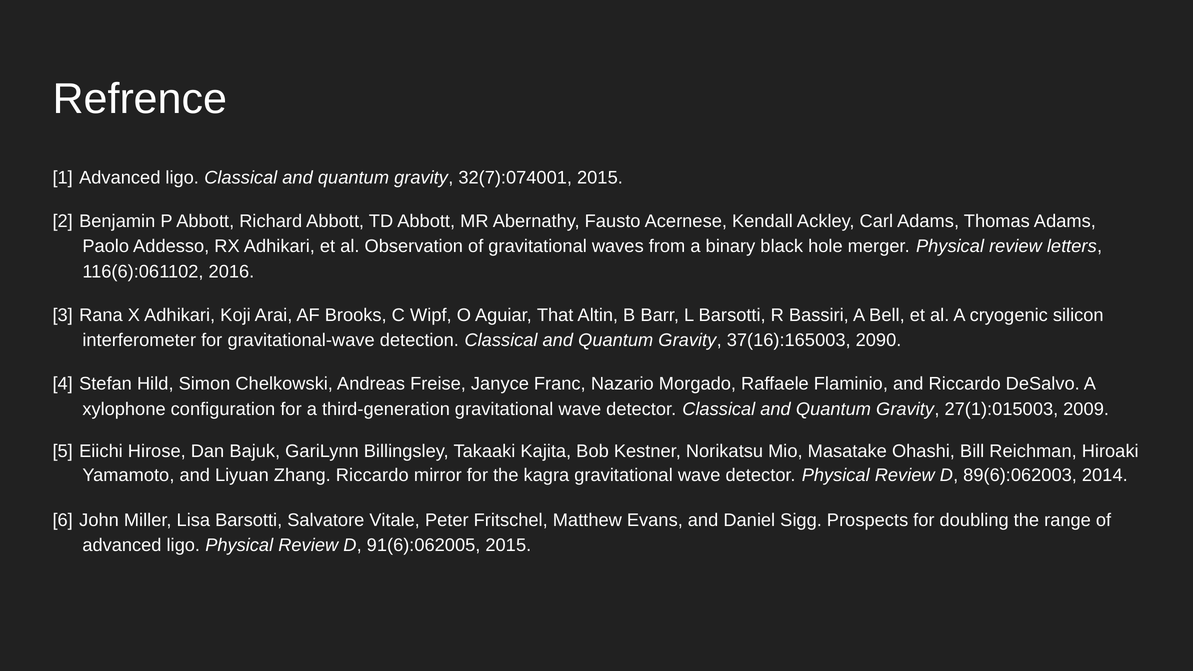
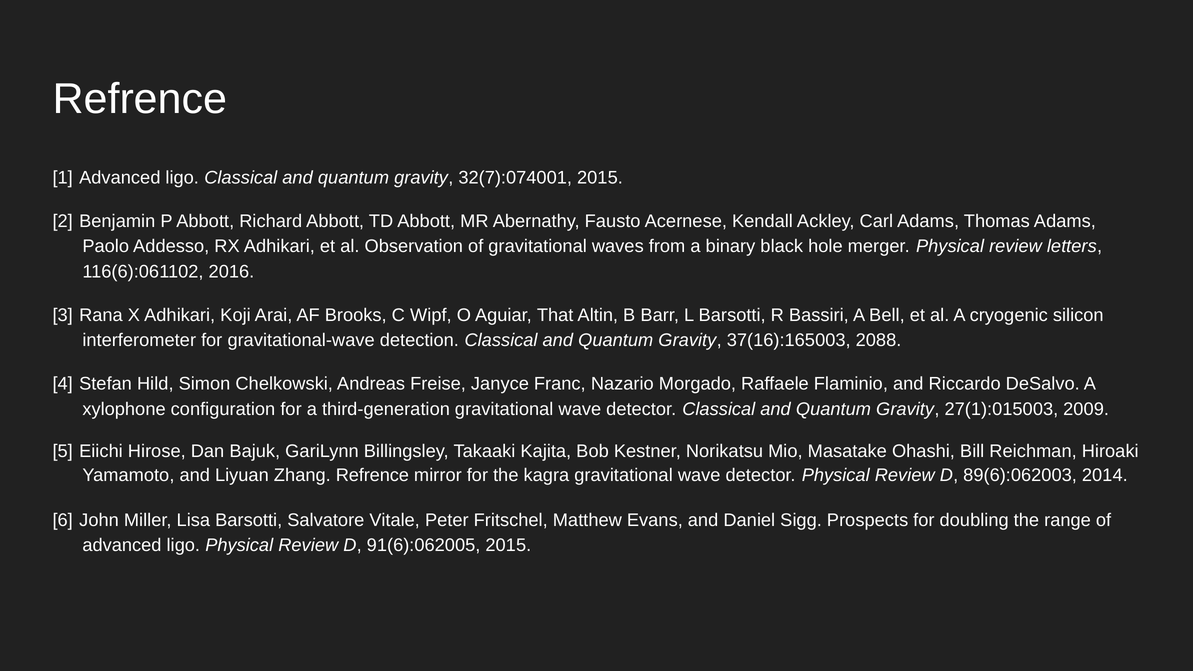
2090: 2090 -> 2088
Zhang Riccardo: Riccardo -> Refrence
